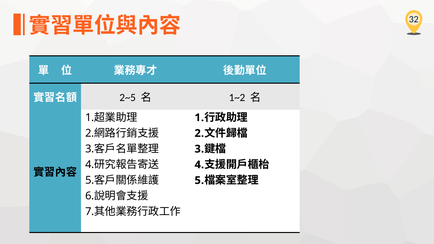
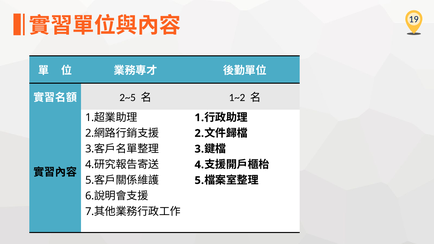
32: 32 -> 19
